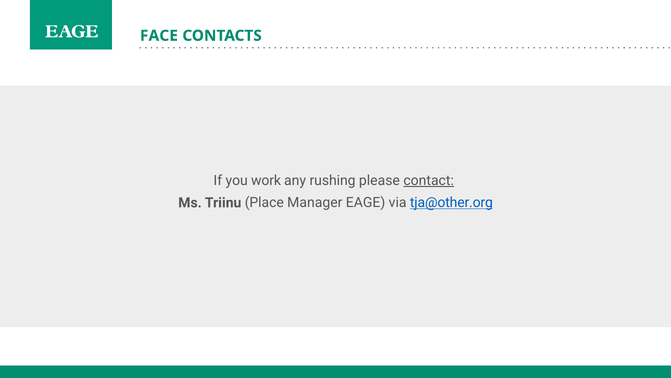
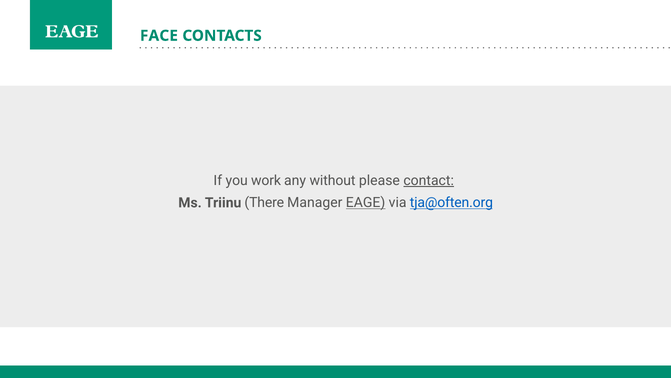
rushing: rushing -> without
Place: Place -> There
EAGE underline: none -> present
tja@other.org: tja@other.org -> tja@often.org
